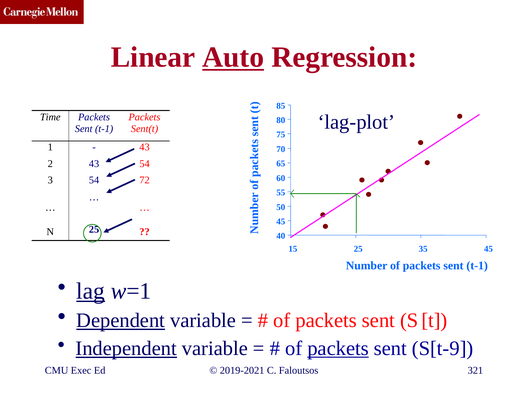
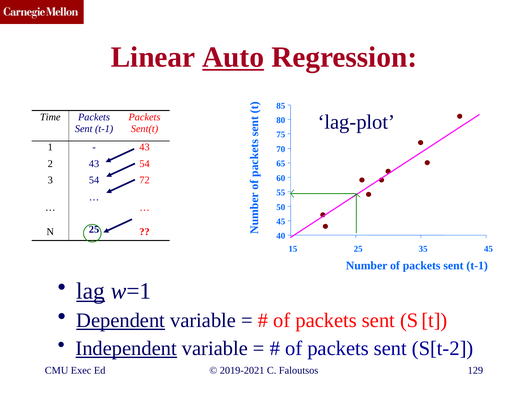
packets at (338, 348) underline: present -> none
S[t-9: S[t-9 -> S[t-2
321: 321 -> 129
